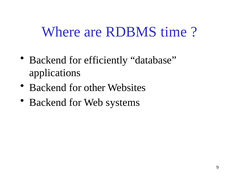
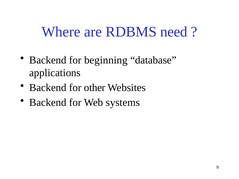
time: time -> need
efficiently: efficiently -> beginning
